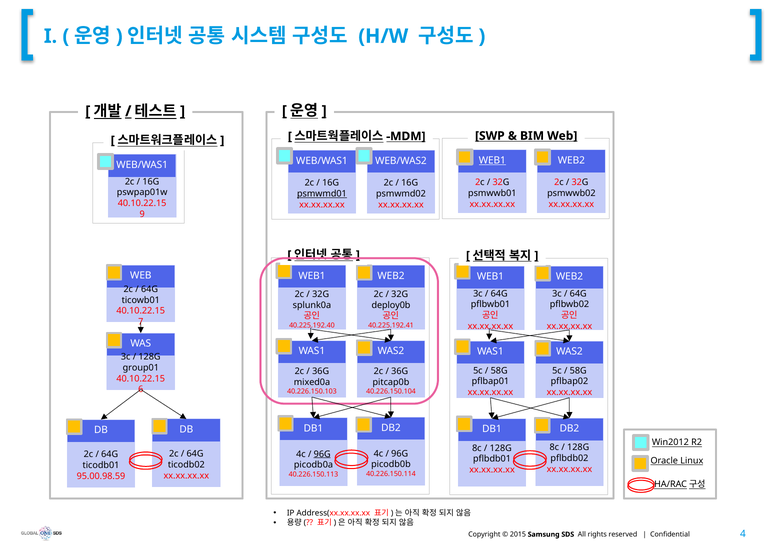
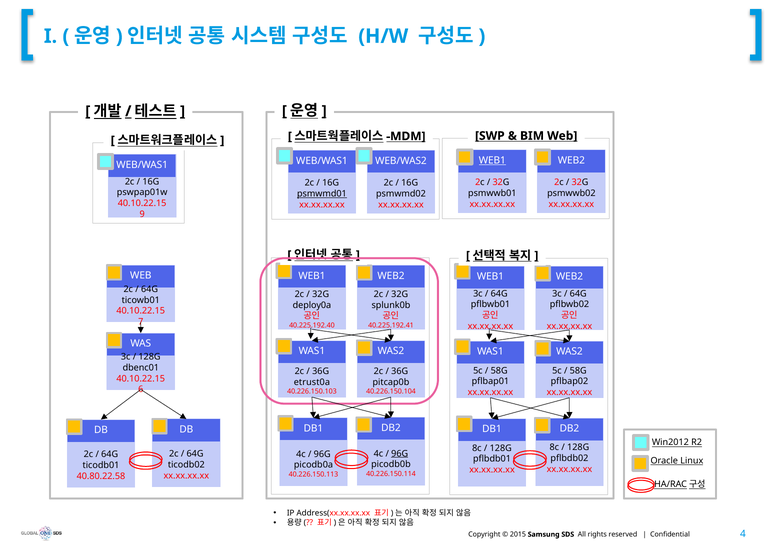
splunk0a: splunk0a -> deploy0a
deploy0b: deploy0b -> splunk0b
group01: group01 -> dbenc01
mixed0a: mixed0a -> etrust0a
96G at (400, 454) underline: none -> present
96G at (322, 454) underline: present -> none
95.00.98.59: 95.00.98.59 -> 40.80.22.58
